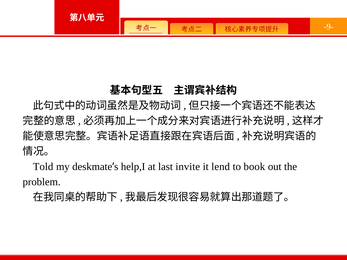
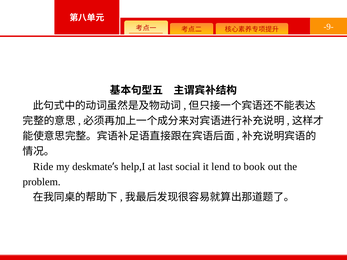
Told: Told -> Ride
invite: invite -> social
